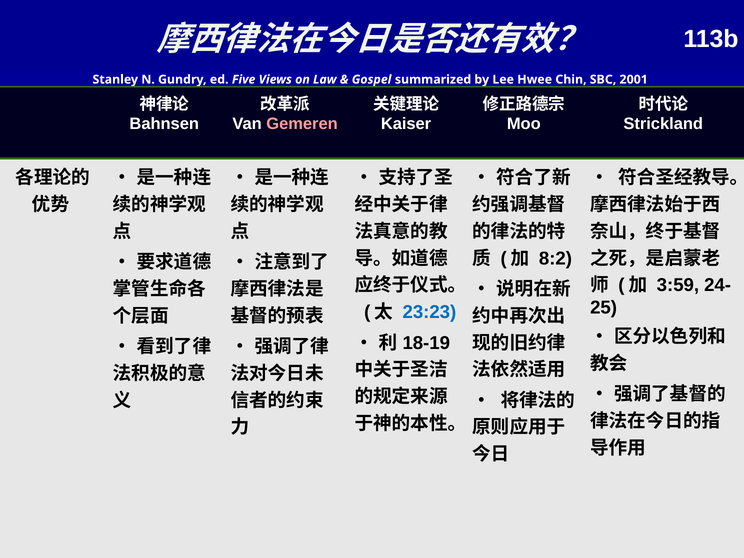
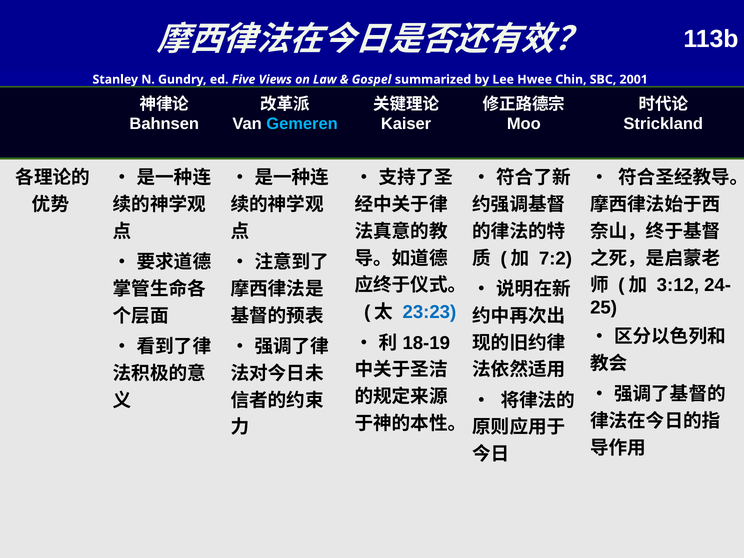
Gemeren colour: pink -> light blue
8:2: 8:2 -> 7:2
3:59: 3:59 -> 3:12
